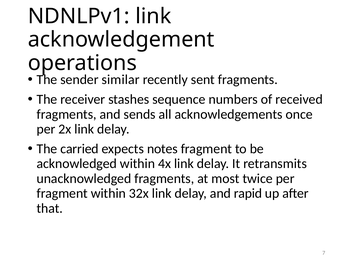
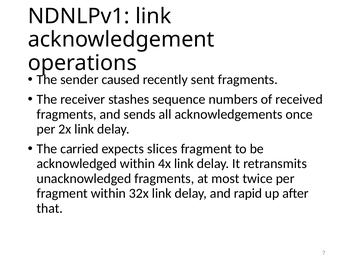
similar: similar -> caused
notes: notes -> slices
